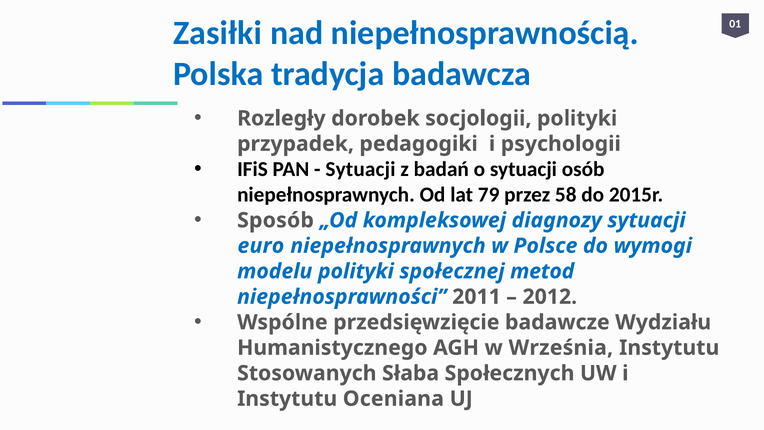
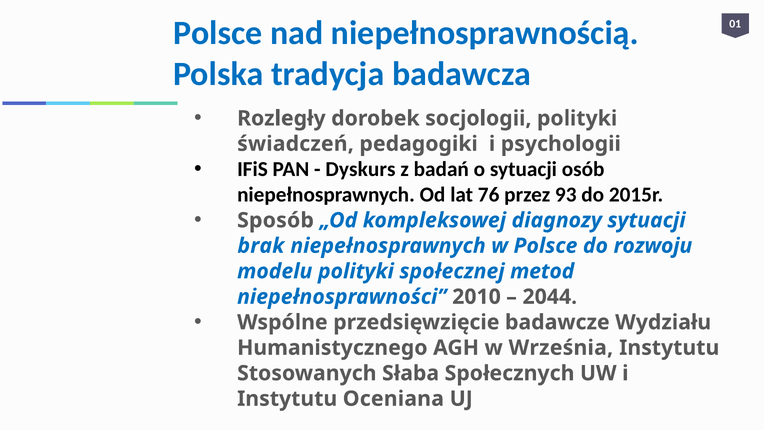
Zasiłki at (218, 33): Zasiłki -> Polsce
przypadek: przypadek -> świadczeń
Sytuacji at (360, 169): Sytuacji -> Dyskurs
79: 79 -> 76
58: 58 -> 93
euro: euro -> brak
wymogi: wymogi -> rozwoju
2011: 2011 -> 2010
2012: 2012 -> 2044
